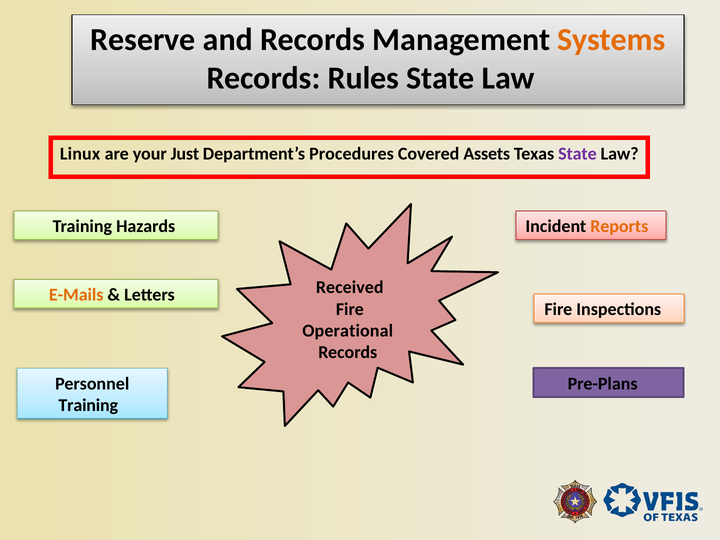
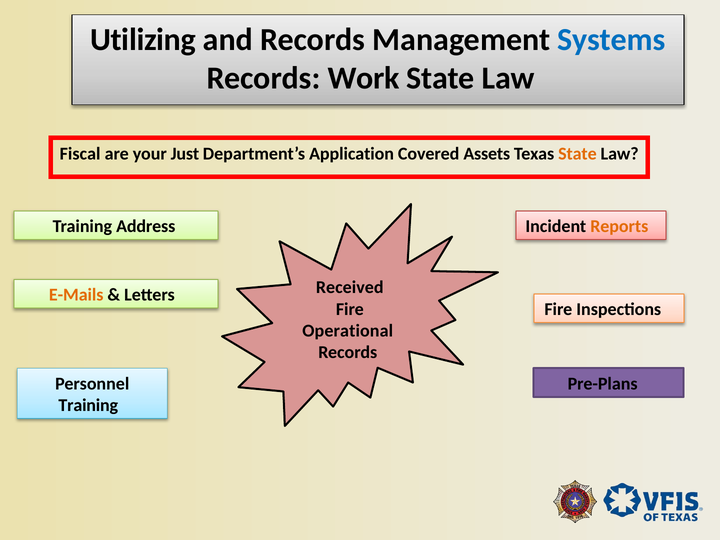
Reserve: Reserve -> Utilizing
Systems colour: orange -> blue
Rules: Rules -> Work
Linux: Linux -> Fiscal
Procedures: Procedures -> Application
State at (577, 154) colour: purple -> orange
Hazards: Hazards -> Address
